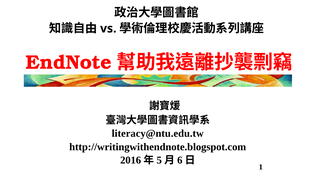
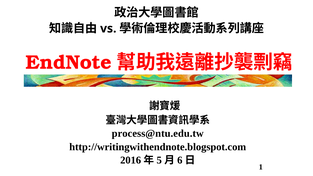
literacy@ntu.edu.tw: literacy@ntu.edu.tw -> process@ntu.edu.tw
